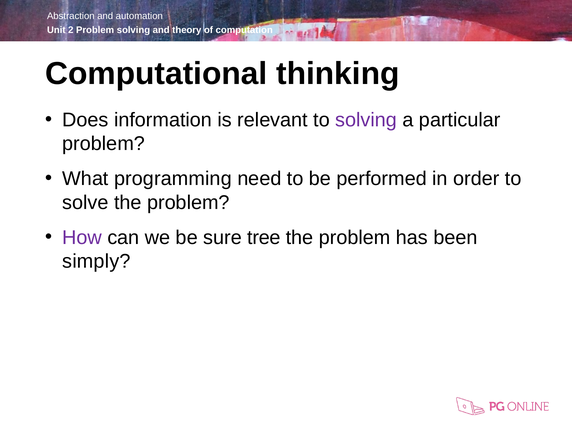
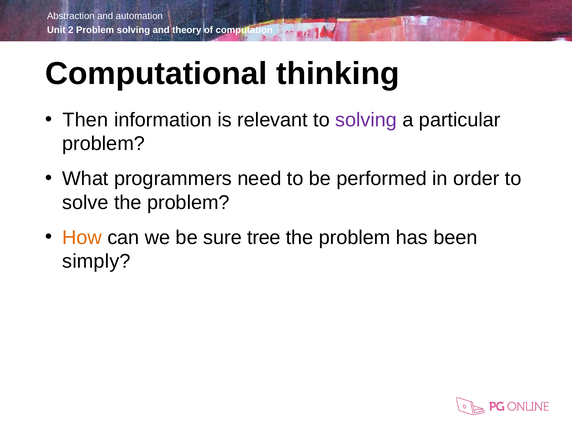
Does: Does -> Then
programming: programming -> programmers
How colour: purple -> orange
